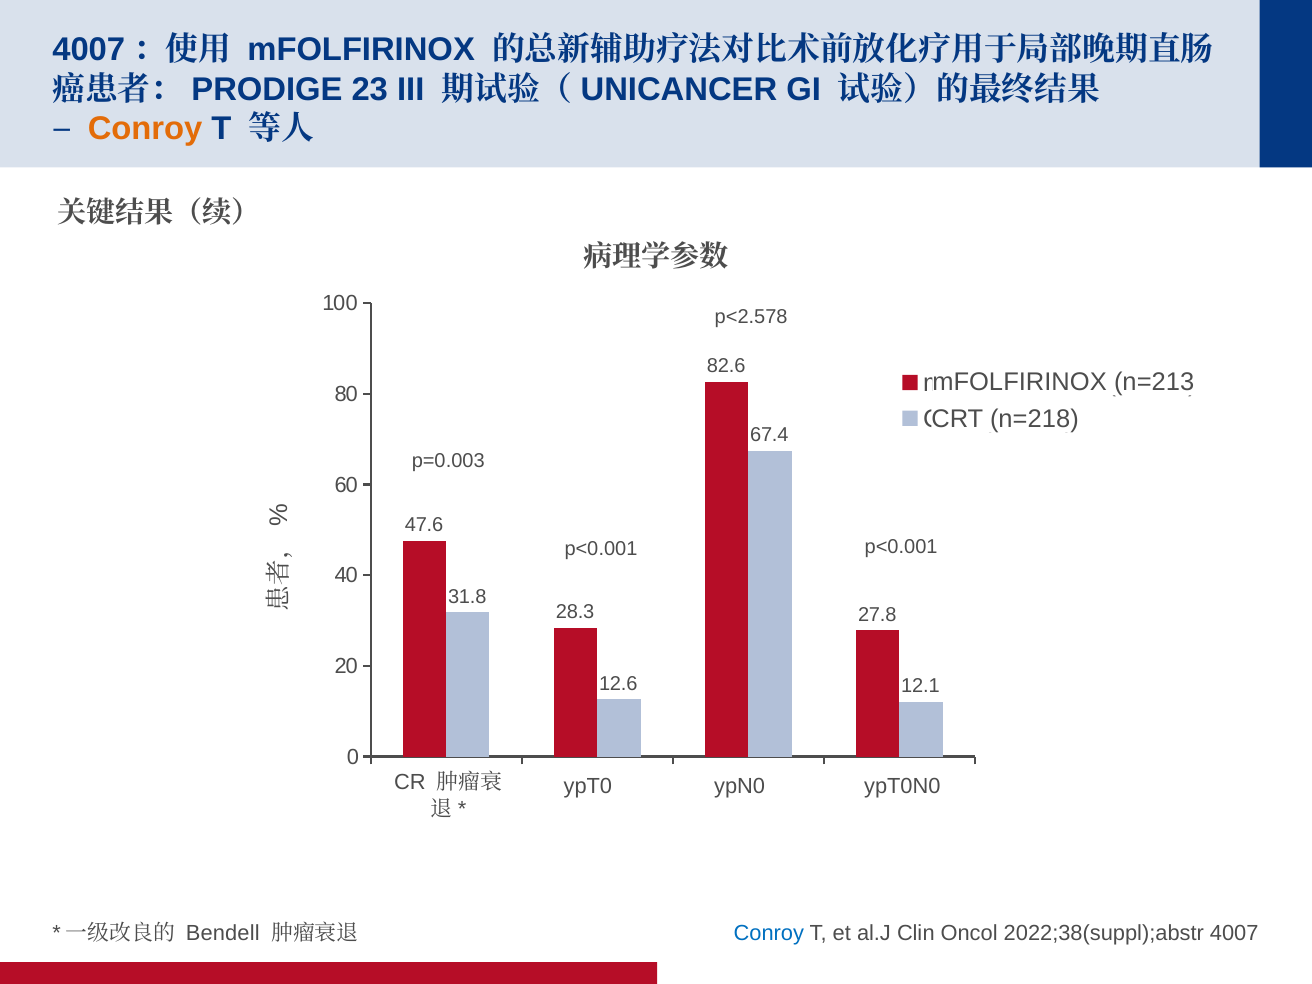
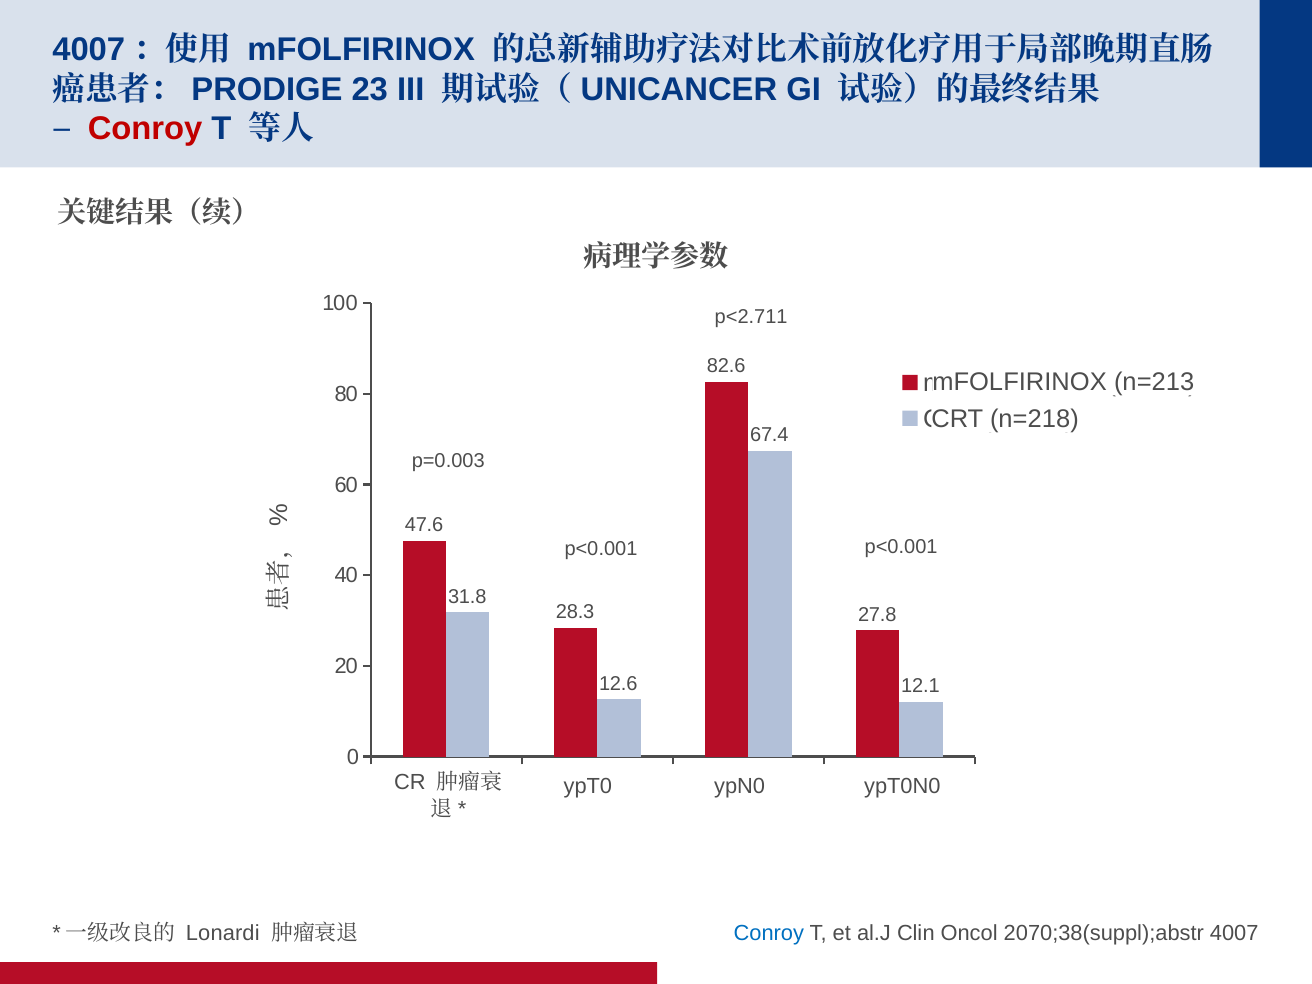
Conroy at (145, 129) colour: orange -> red
p<2.578: p<2.578 -> p<2.711
Bendell: Bendell -> Lonardi
2022;38(suppl);abstr: 2022;38(suppl);abstr -> 2070;38(suppl);abstr
